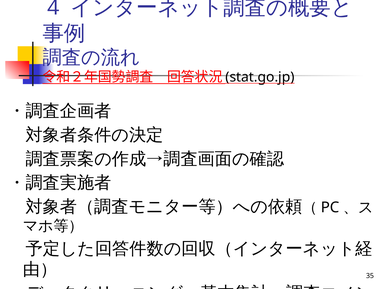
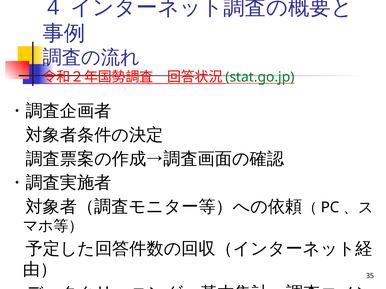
stat.go.jp colour: black -> green
